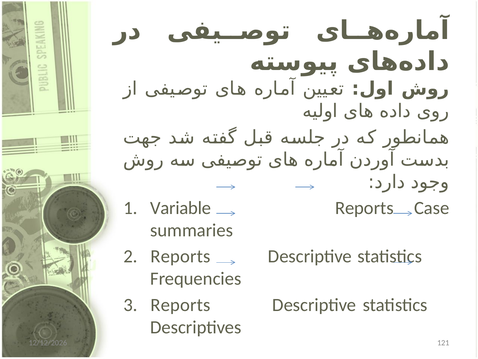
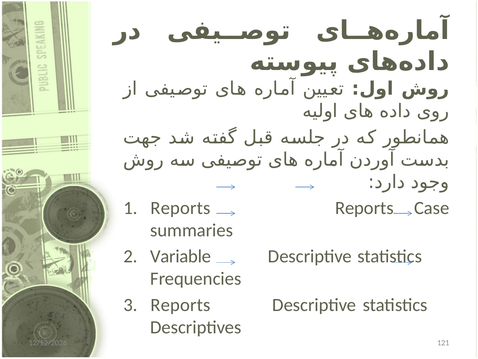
Variable at (181, 208): Variable -> Reports
Reports at (180, 256): Reports -> Variable
